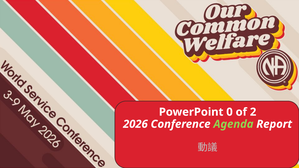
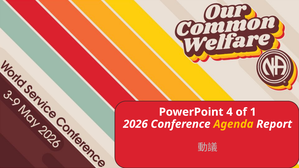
0: 0 -> 4
2: 2 -> 1
Agenda colour: light green -> yellow
